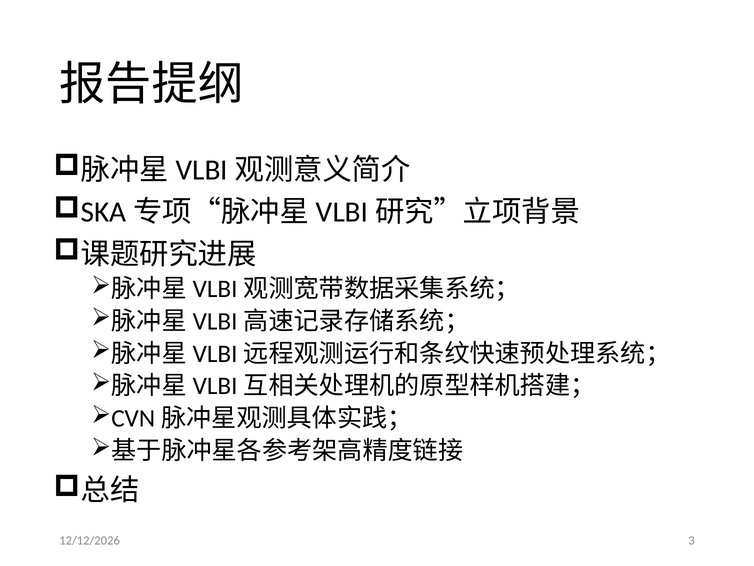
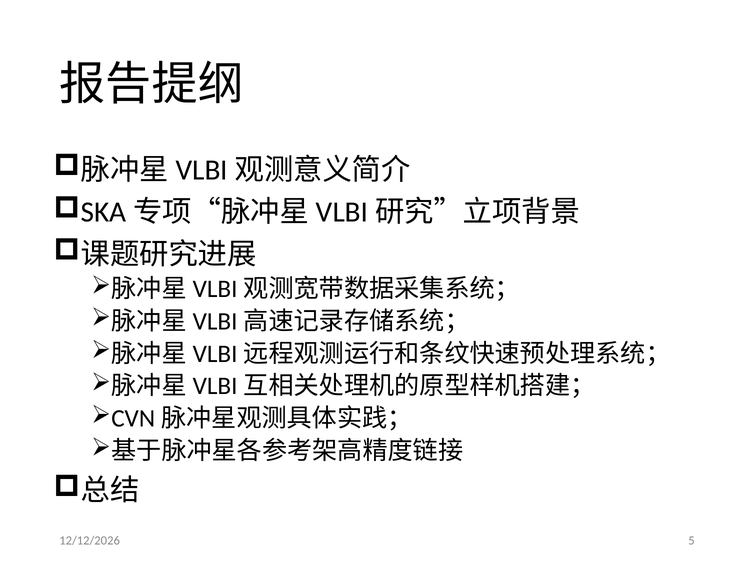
3: 3 -> 5
